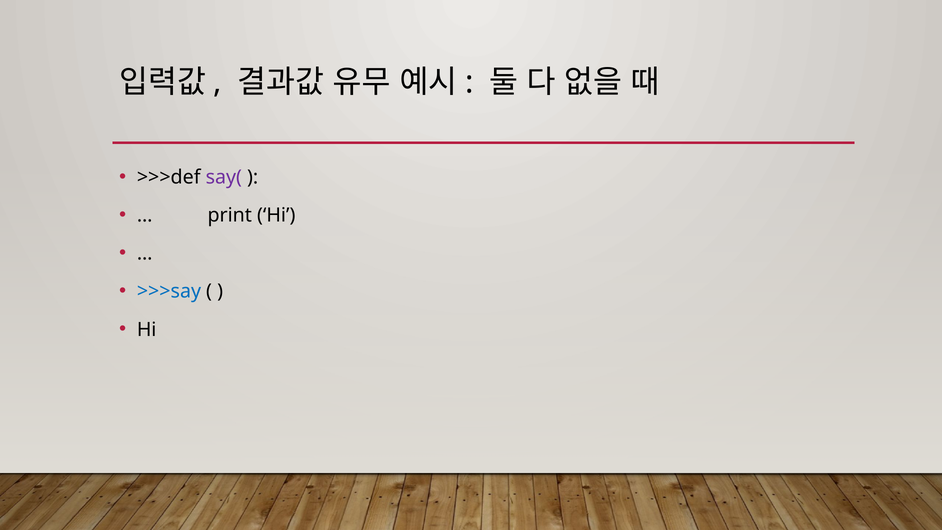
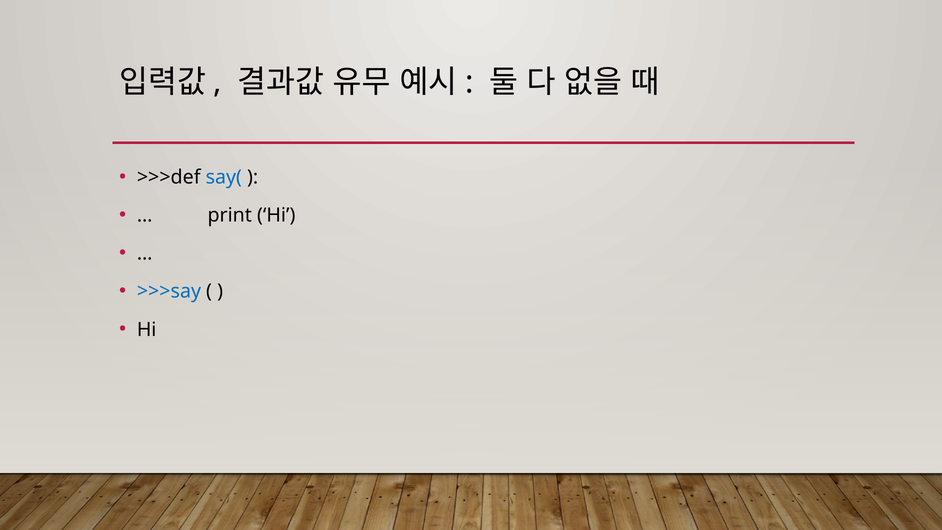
say( colour: purple -> blue
